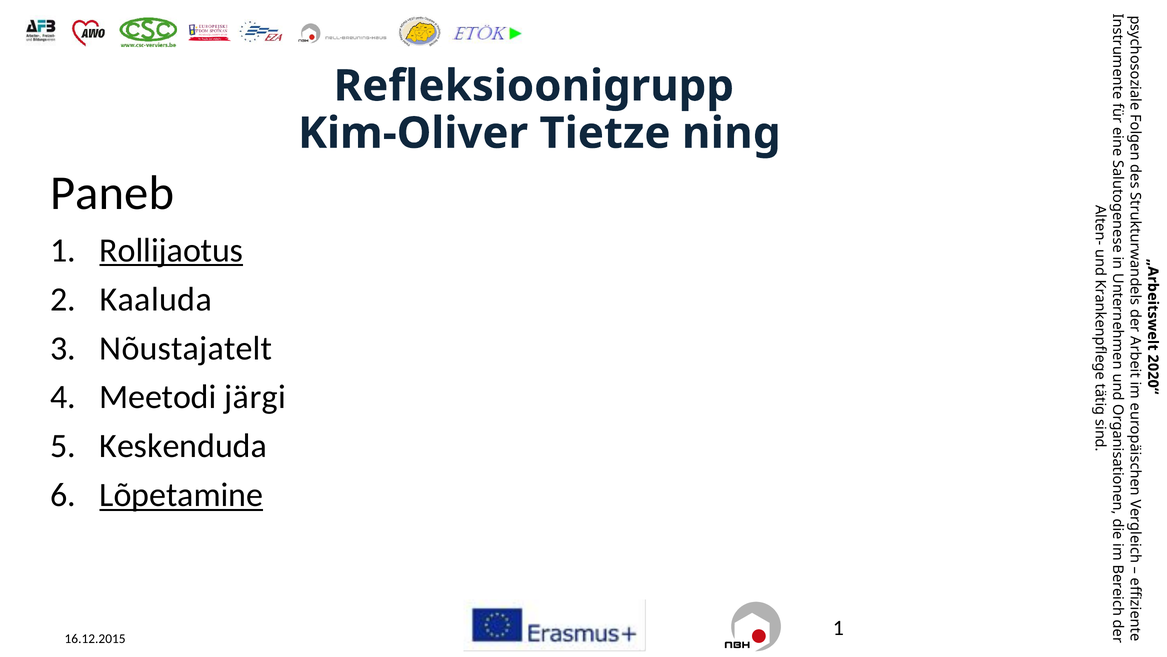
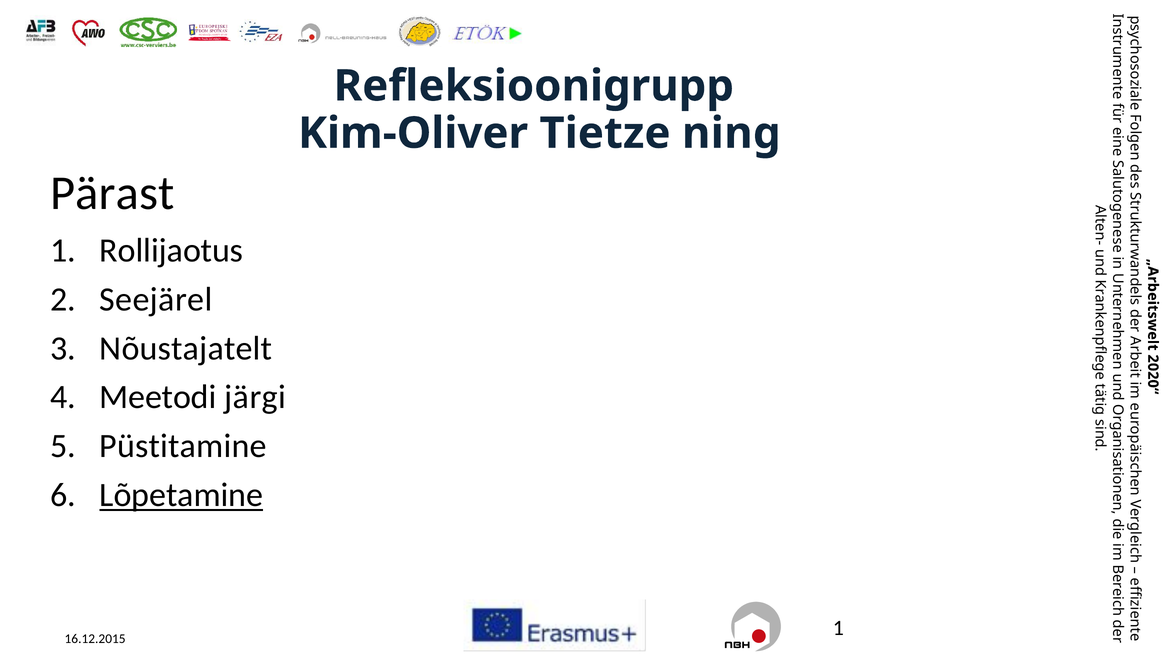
Paneb: Paneb -> Pärast
Rollijaotus underline: present -> none
Kaaluda: Kaaluda -> Seejärel
Keskenduda: Keskenduda -> Püstitamine
